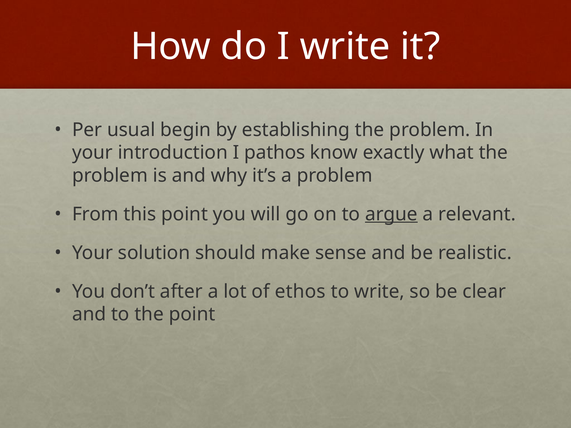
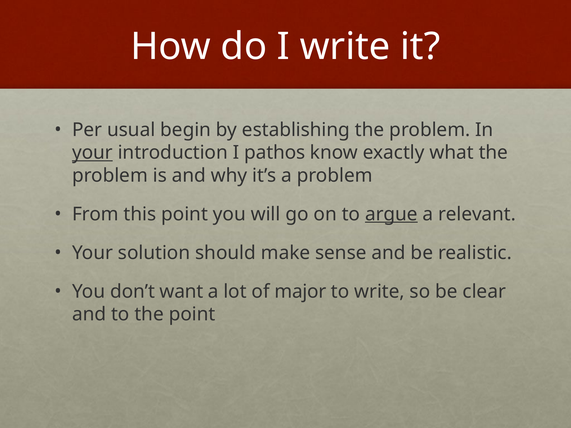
your at (92, 153) underline: none -> present
after: after -> want
ethos: ethos -> major
